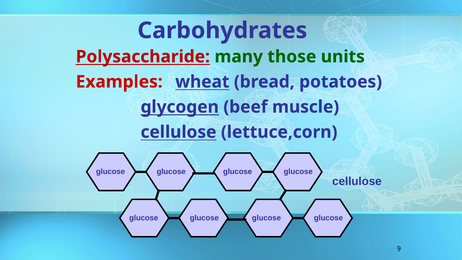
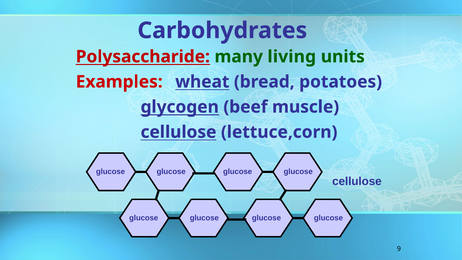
those: those -> living
